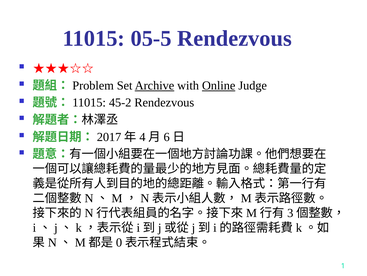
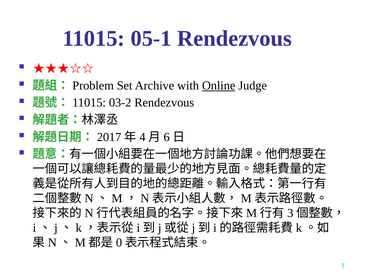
05-5: 05-5 -> 05-1
Archive underline: present -> none
45-2: 45-2 -> 03-2
